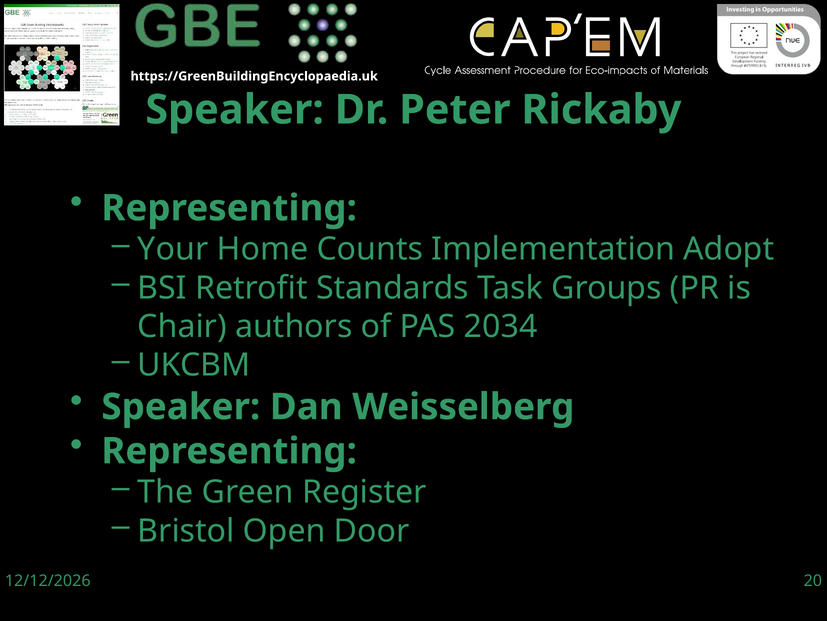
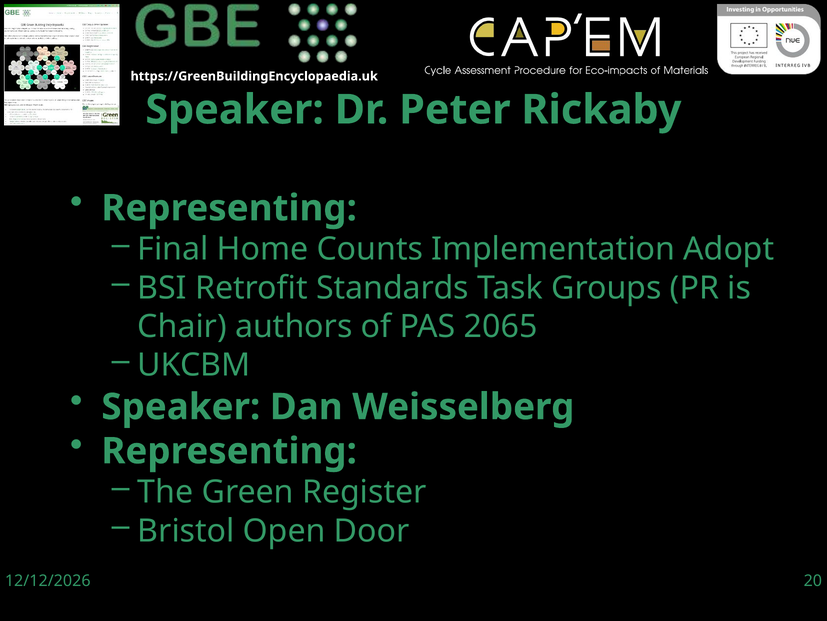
Your: Your -> Final
2034: 2034 -> 2065
